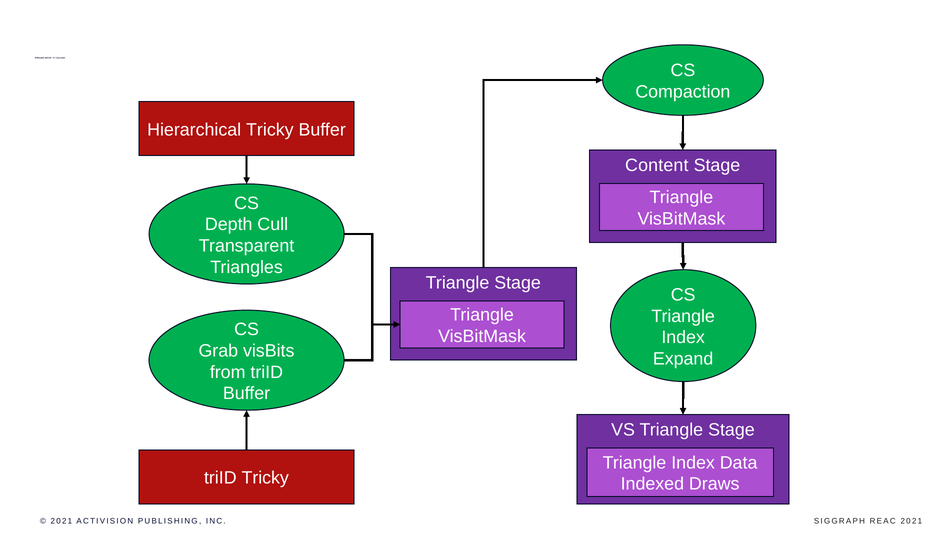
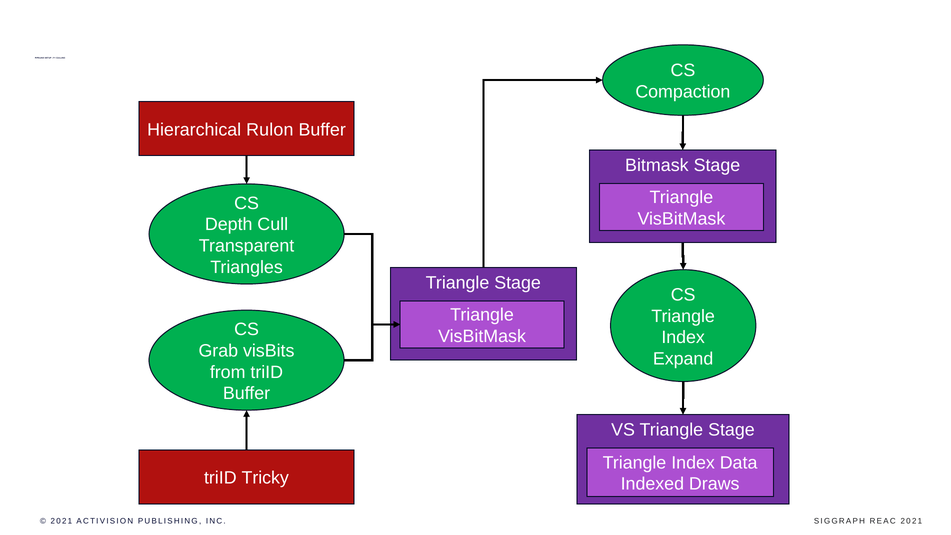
Hierarchical Tricky: Tricky -> Rulon
Content: Content -> Bitmask
